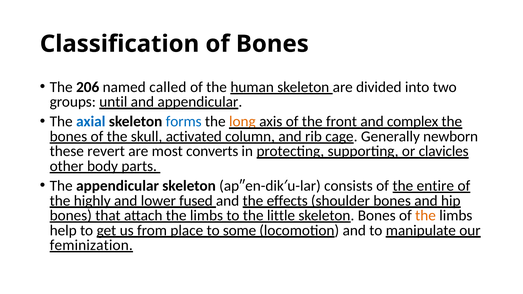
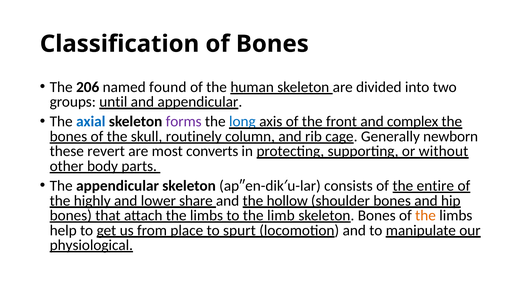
called: called -> found
forms colour: blue -> purple
long colour: orange -> blue
activated: activated -> routinely
clavicles: clavicles -> without
fused: fused -> share
effects: effects -> hollow
little: little -> limb
some: some -> spurt
feminization: feminization -> physiological
